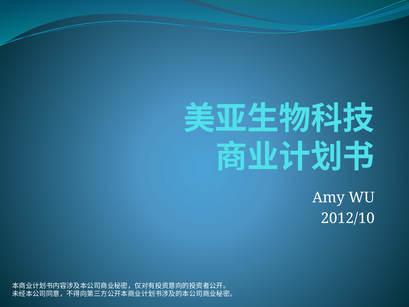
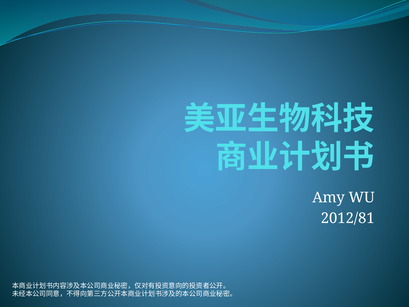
2012/10: 2012/10 -> 2012/81
